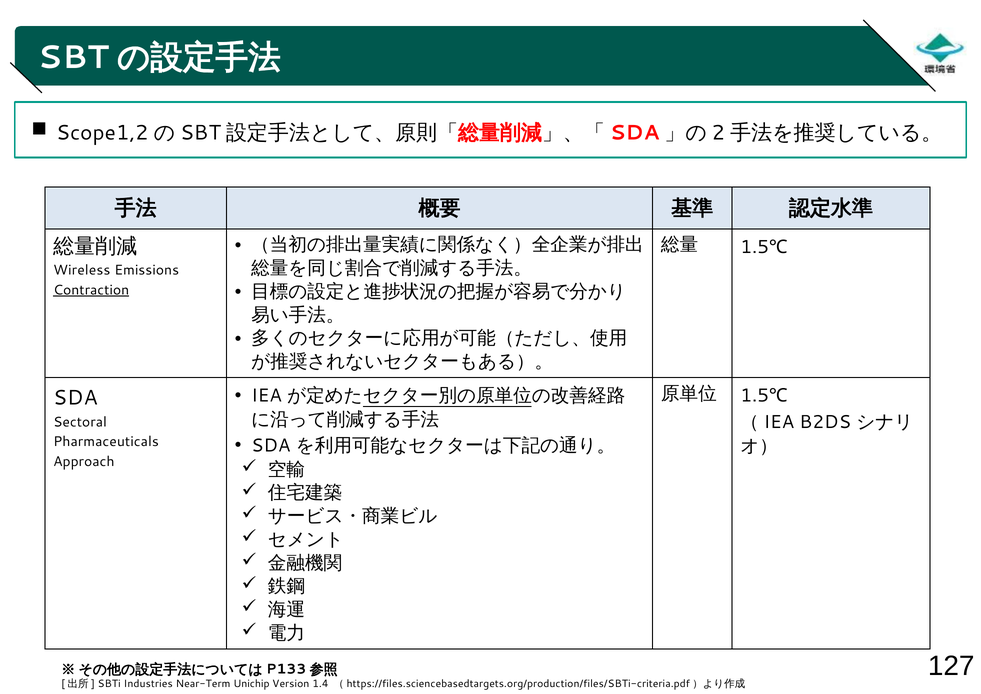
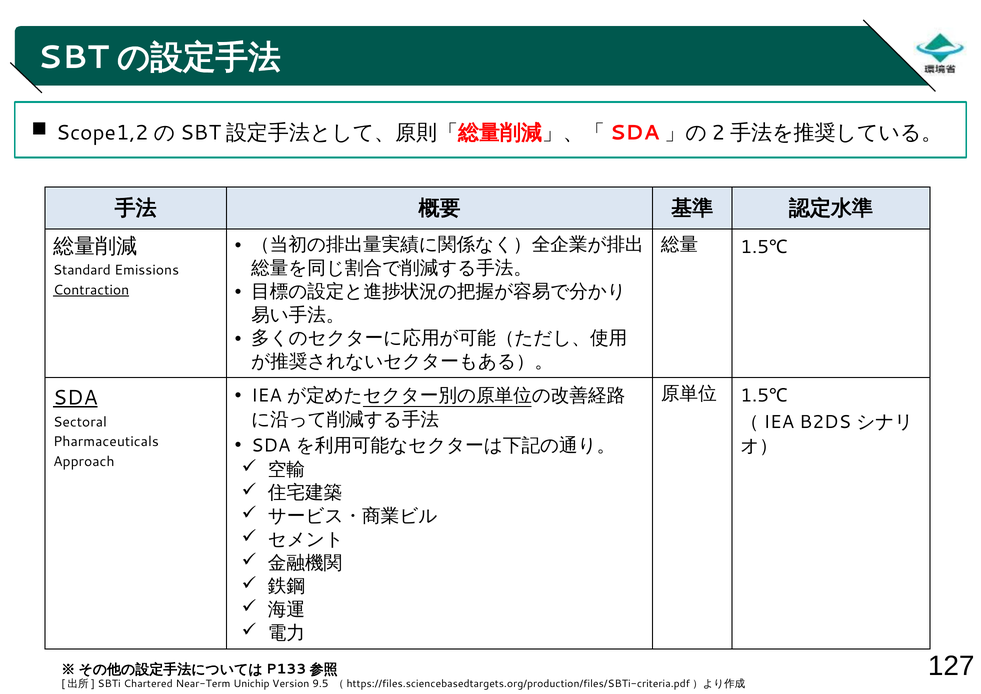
Wireless: Wireless -> Standard
SDA at (75, 397) underline: none -> present
Industries: Industries -> Chartered
1.4: 1.4 -> 9.5
